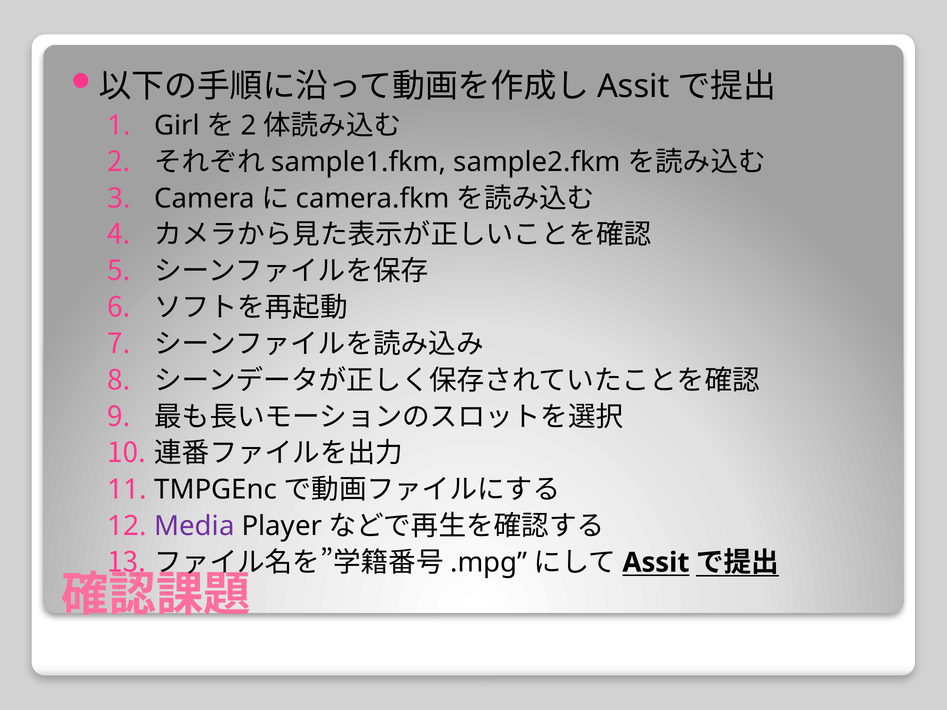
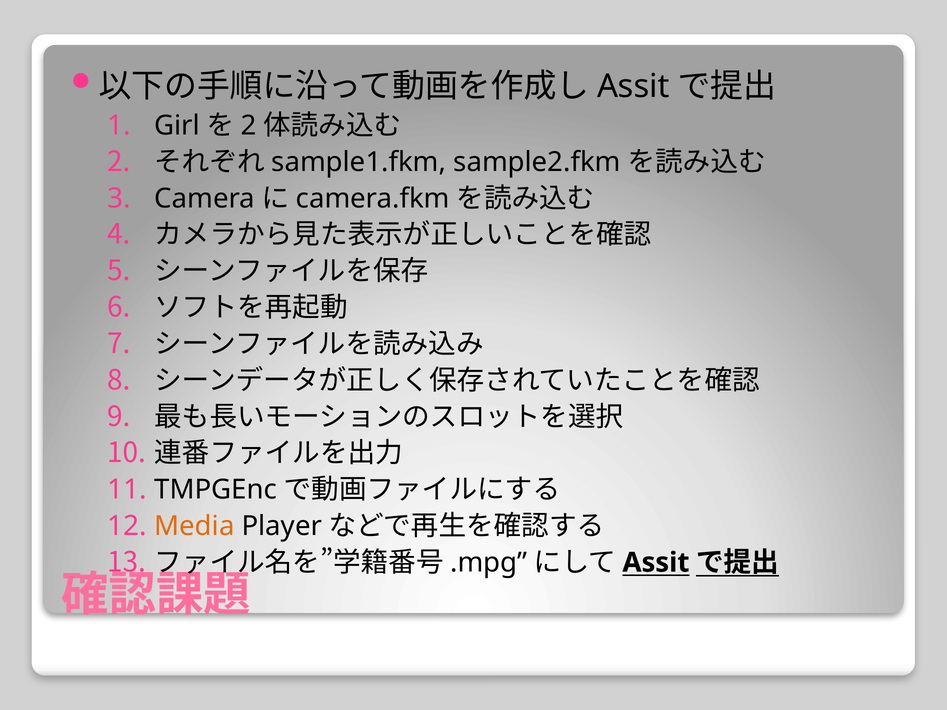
Media colour: purple -> orange
